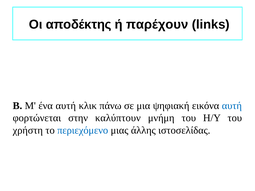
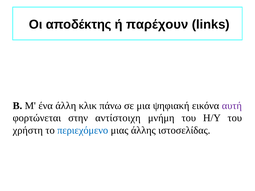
ένα αυτή: αυτή -> άλλη
αυτή at (232, 106) colour: blue -> purple
καλύπτουν: καλύπτουν -> αντίστοιχη
